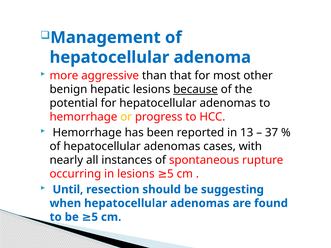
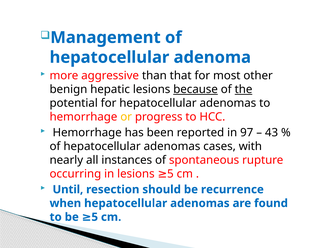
the underline: none -> present
13: 13 -> 97
37: 37 -> 43
suggesting: suggesting -> recurrence
